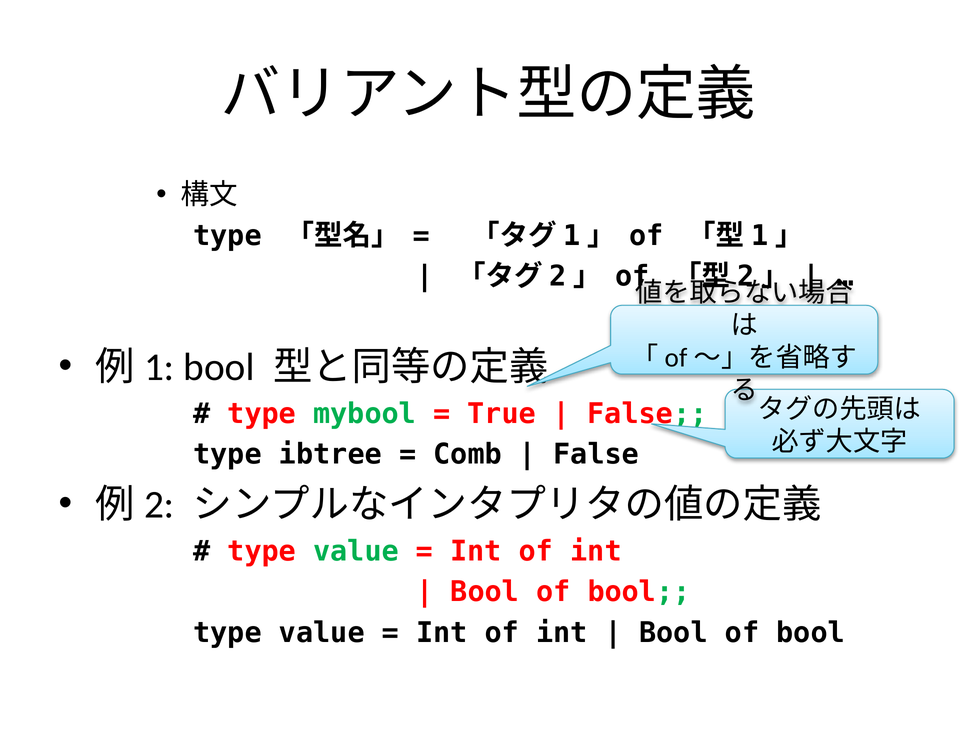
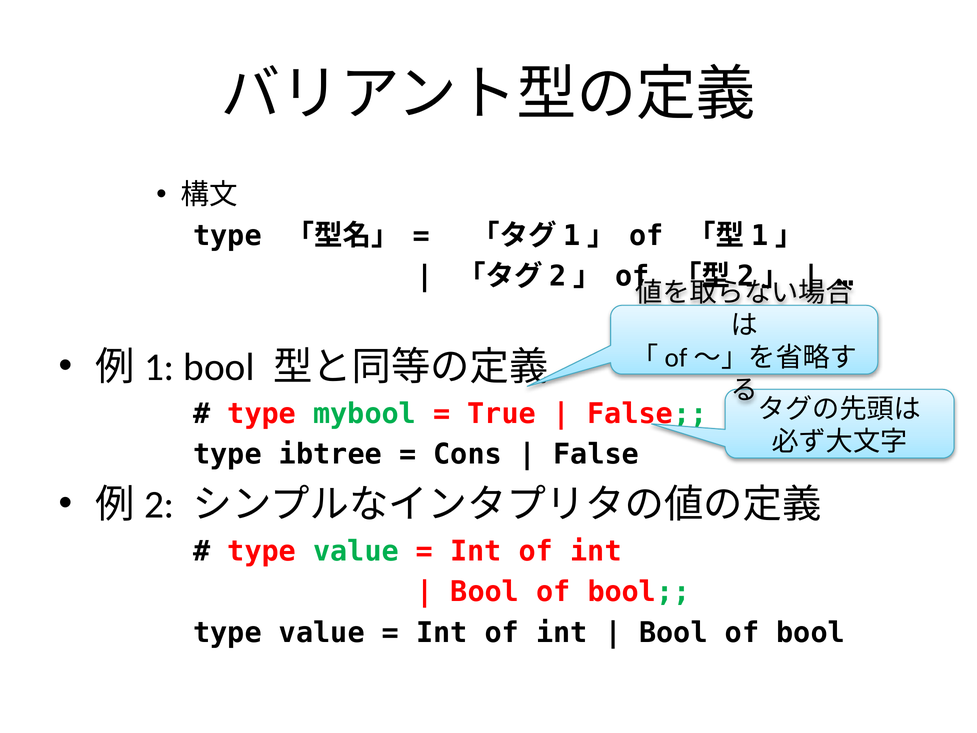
Comb: Comb -> Cons
